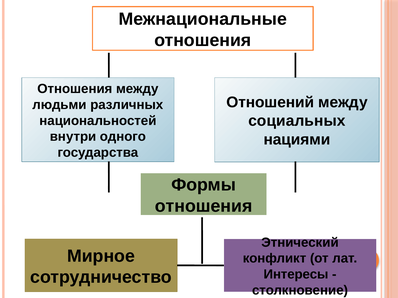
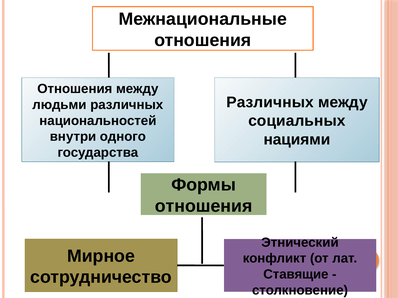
Отношений at (270, 103): Отношений -> Различных
Интересы: Интересы -> Ставящие
